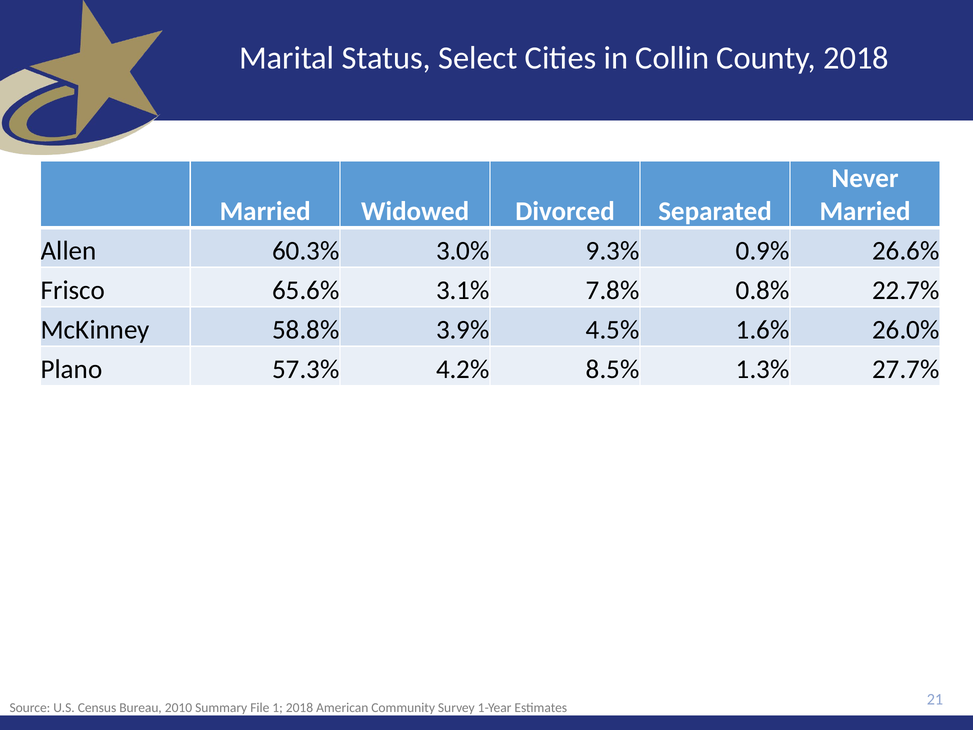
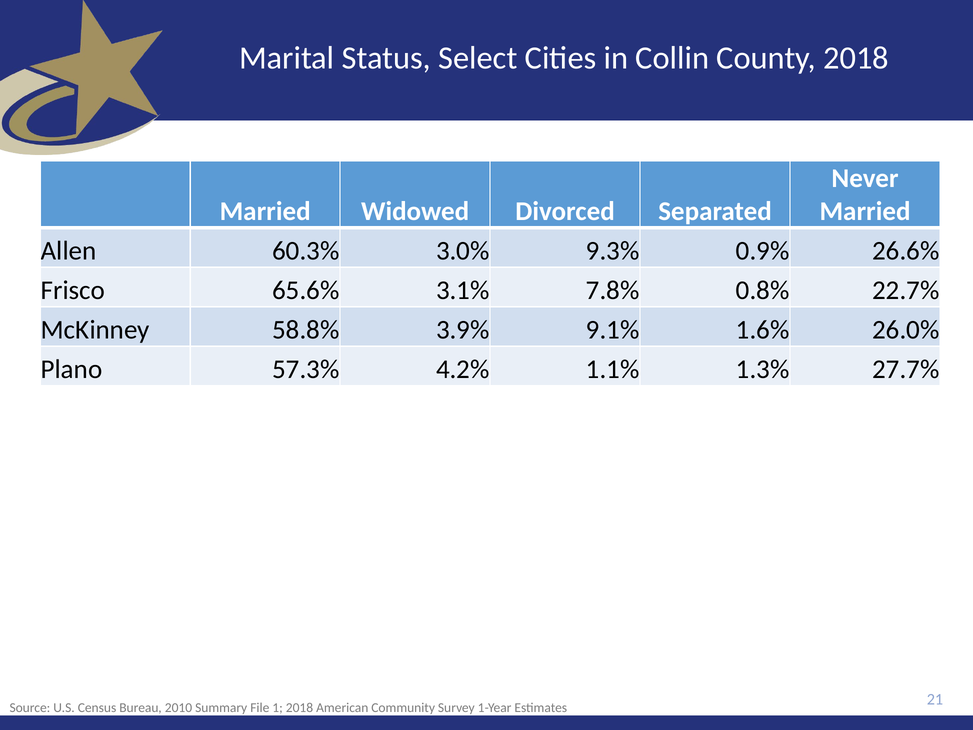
4.5%: 4.5% -> 9.1%
8.5%: 8.5% -> 1.1%
